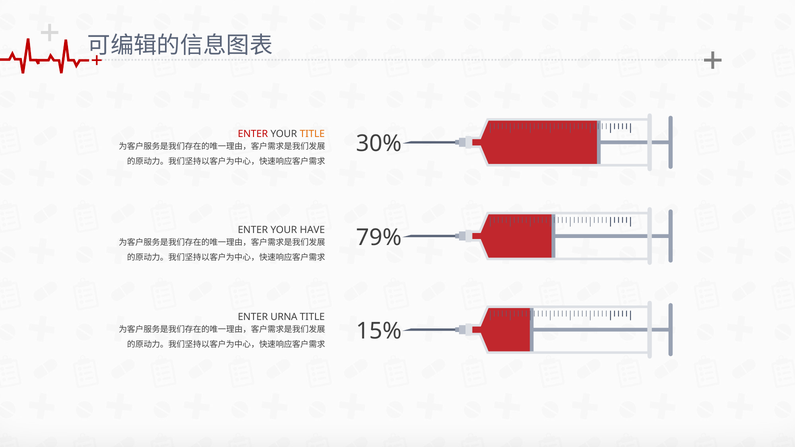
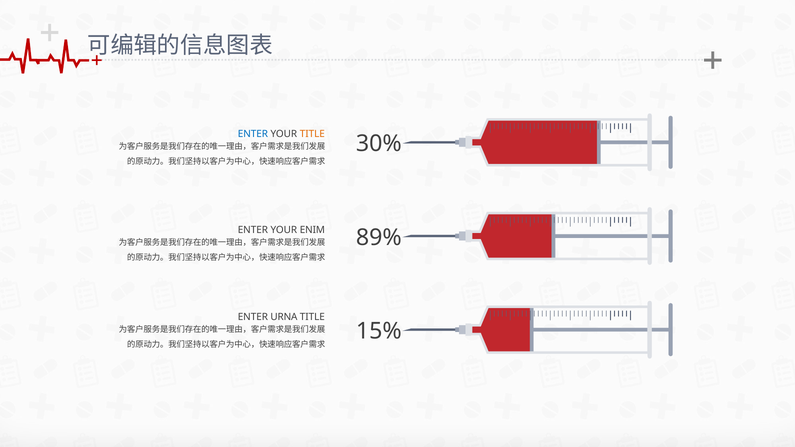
ENTER at (253, 134) colour: red -> blue
HAVE: HAVE -> ENIM
79%: 79% -> 89%
